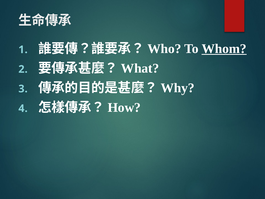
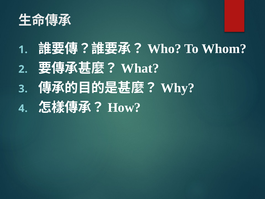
Whom underline: present -> none
